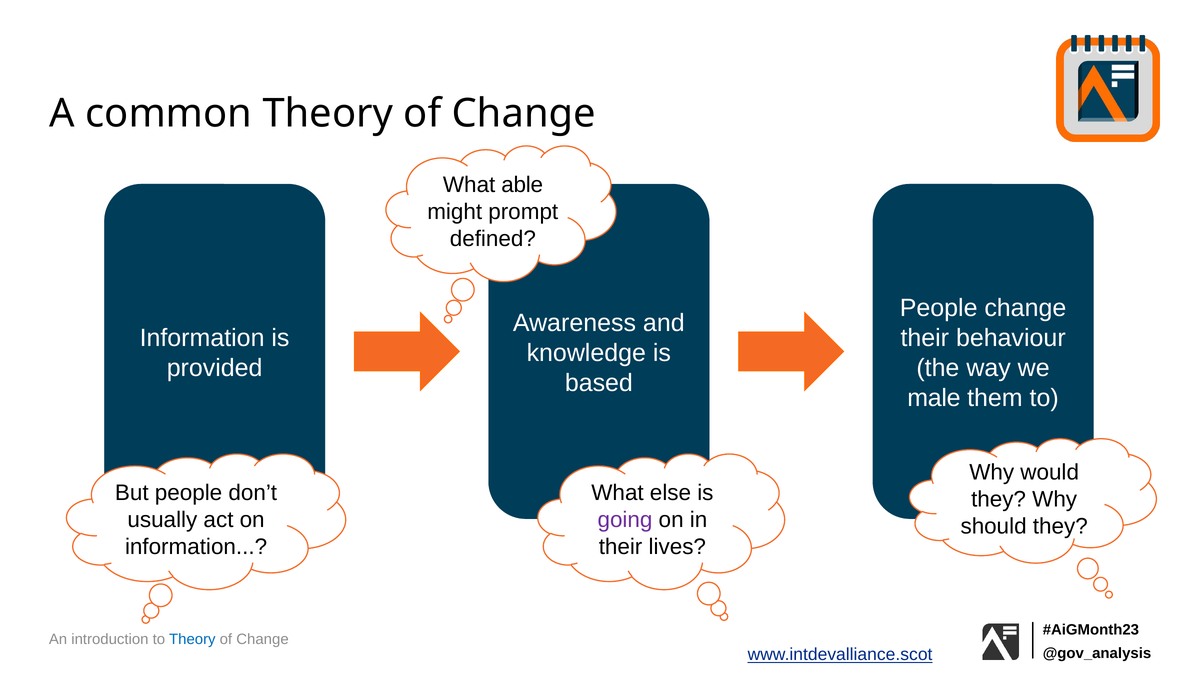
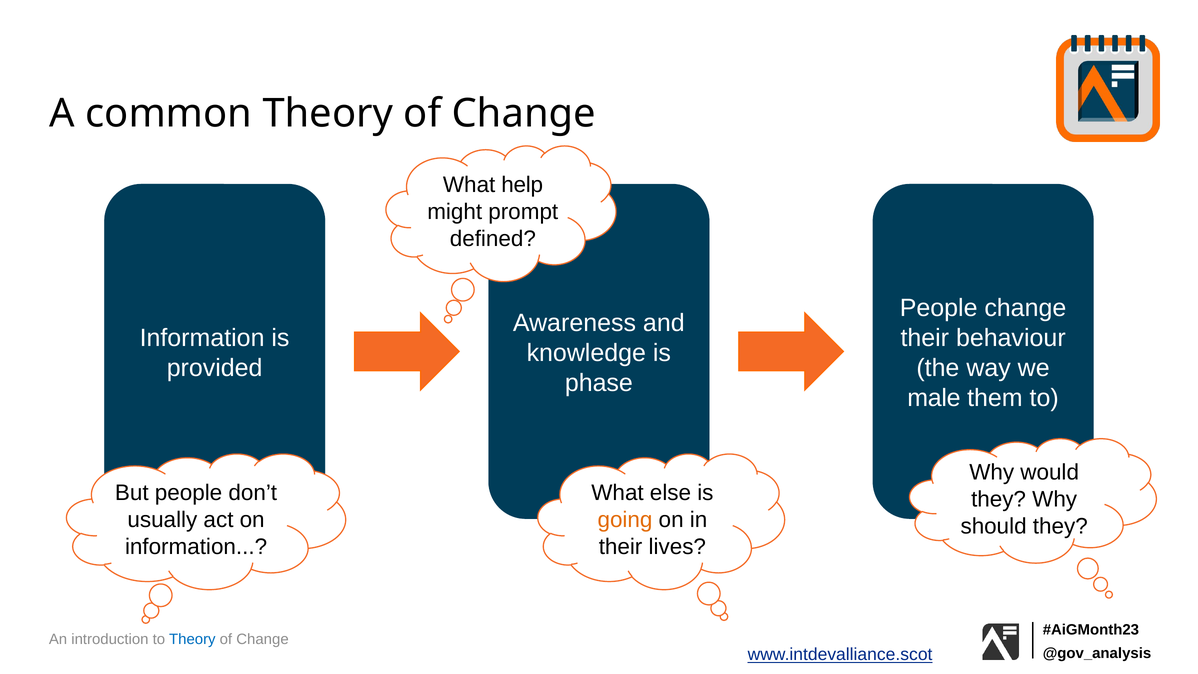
able: able -> help
based: based -> phase
going colour: purple -> orange
